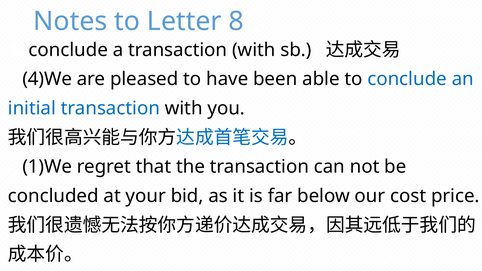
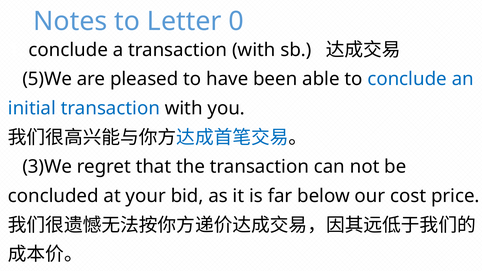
8: 8 -> 0
4)We: 4)We -> 5)We
1)We: 1)We -> 3)We
